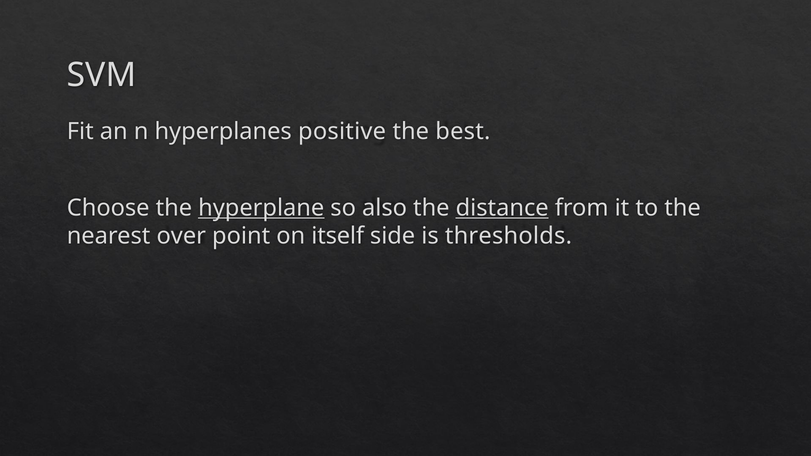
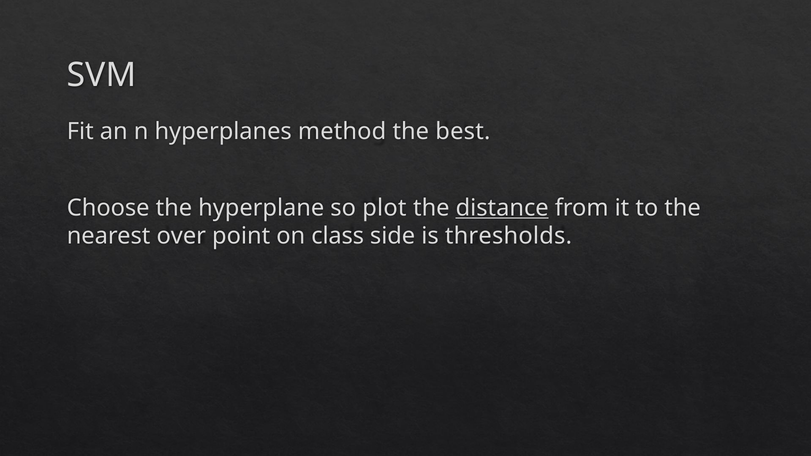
positive: positive -> method
hyperplane underline: present -> none
also: also -> plot
itself: itself -> class
